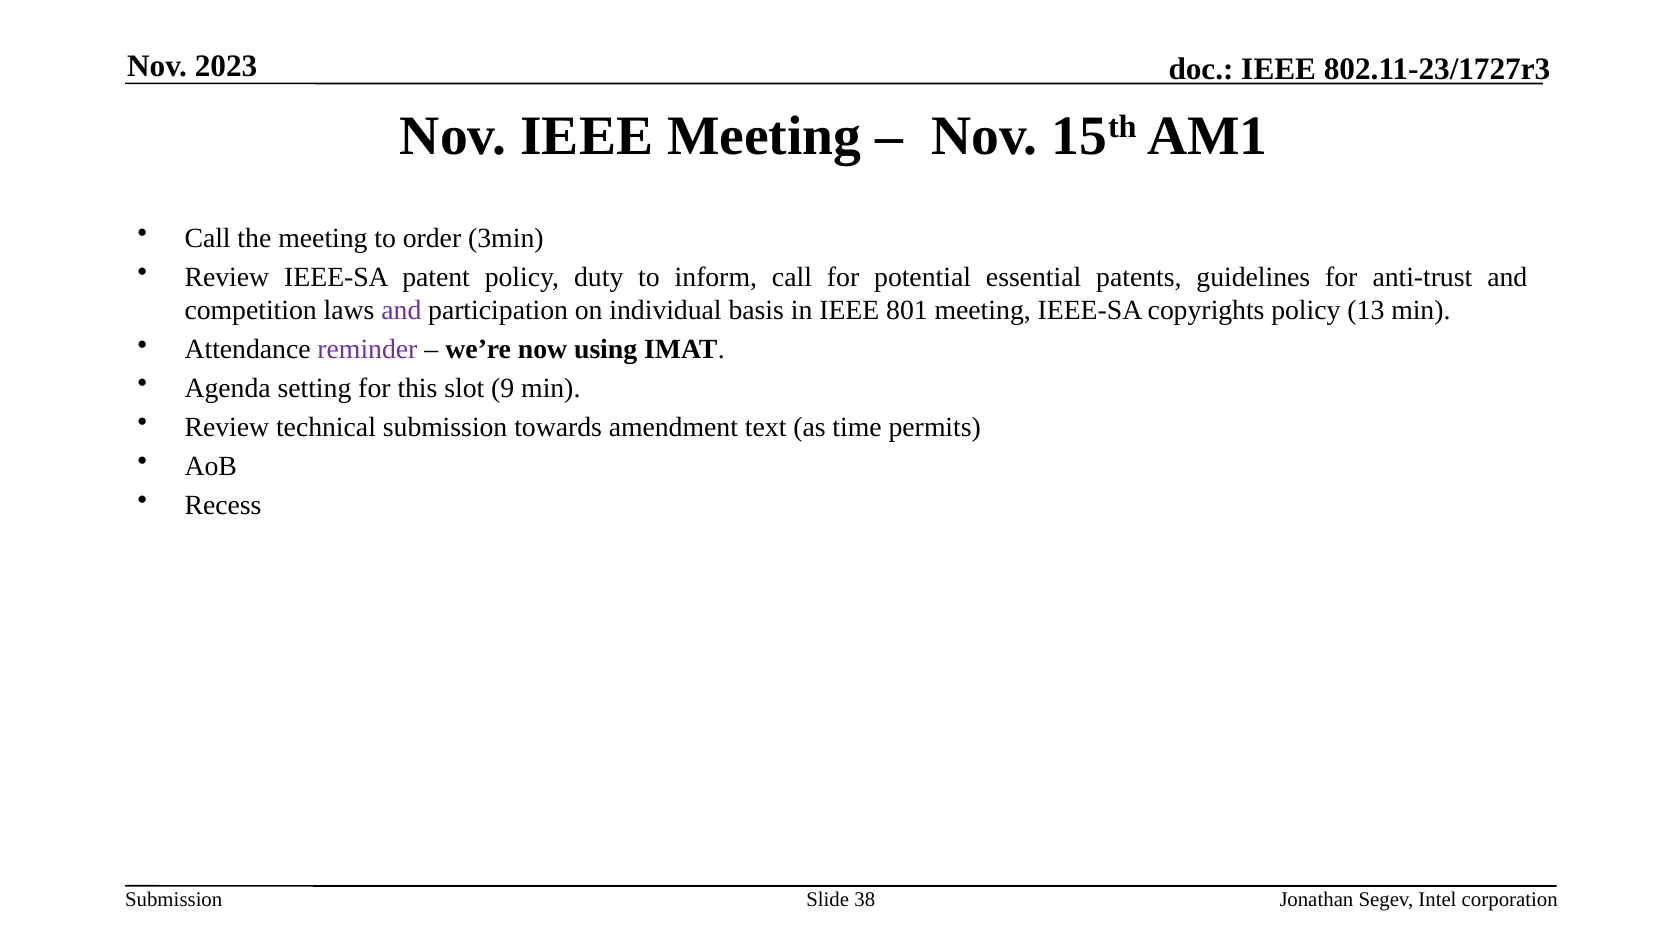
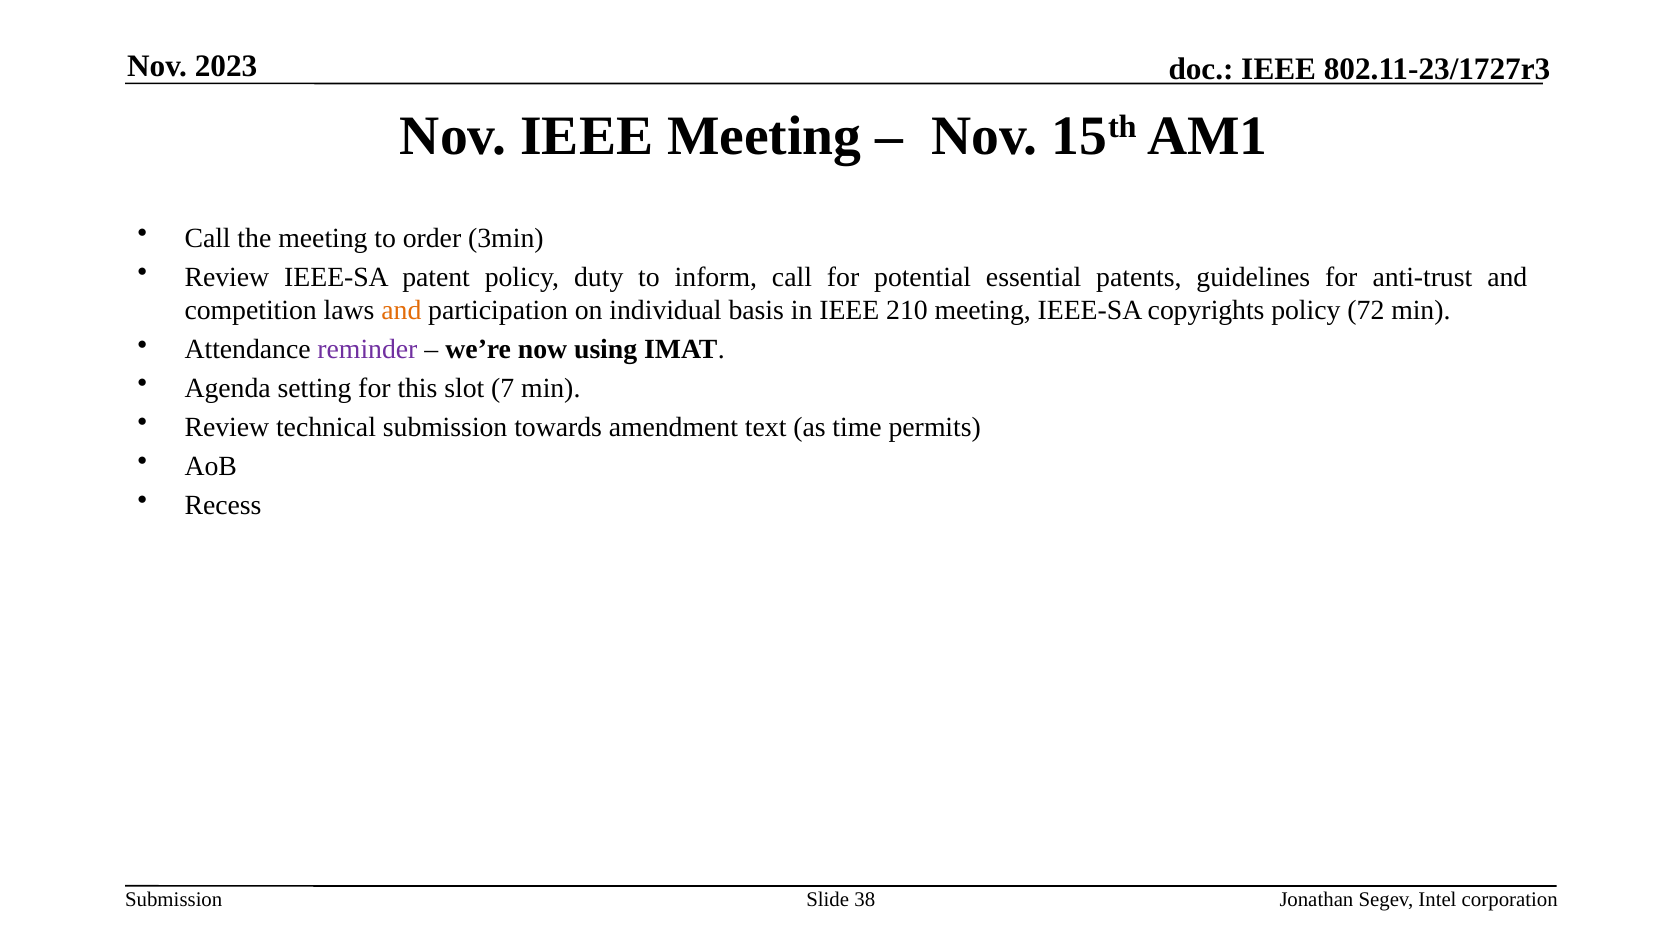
and at (401, 311) colour: purple -> orange
801: 801 -> 210
13: 13 -> 72
9: 9 -> 7
